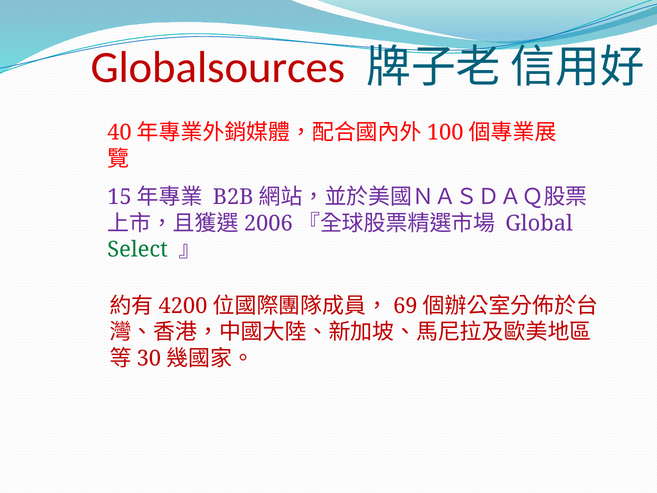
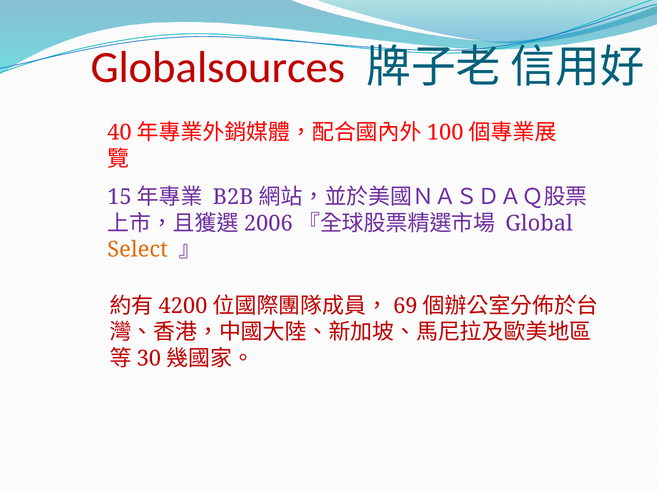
Select colour: green -> orange
